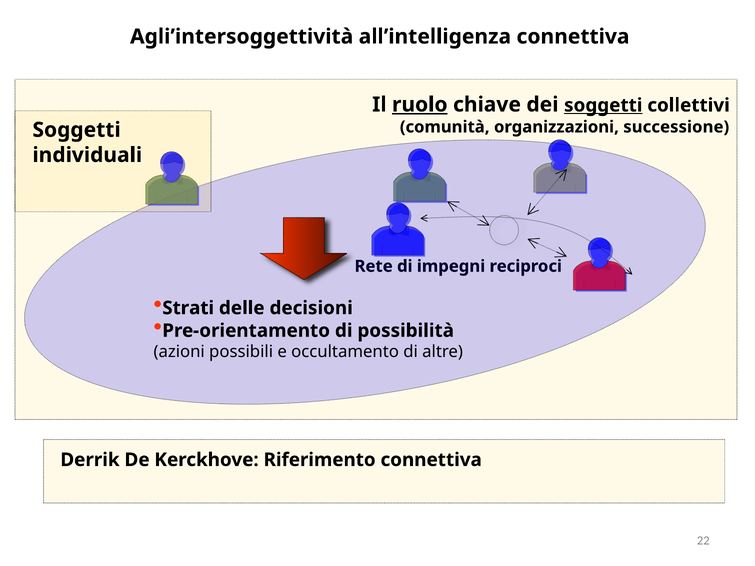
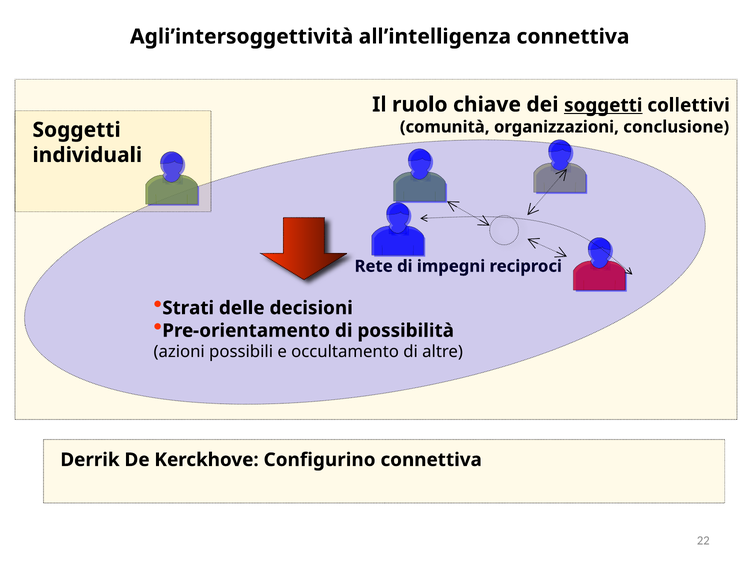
ruolo underline: present -> none
successione: successione -> conclusione
Riferimento: Riferimento -> Configurino
